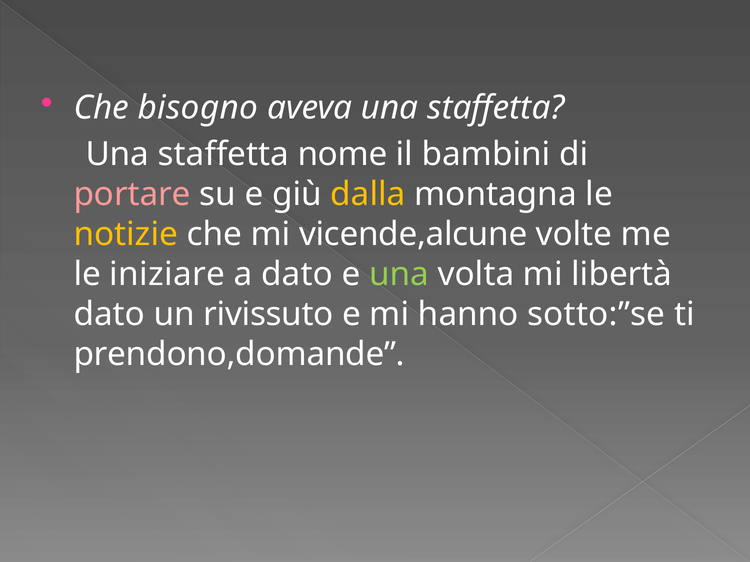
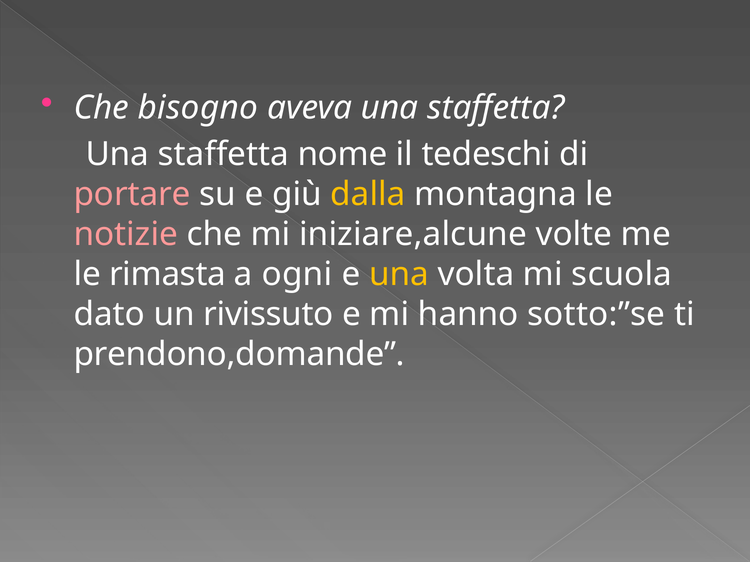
bambini: bambini -> tedeschi
notizie colour: yellow -> pink
vicende,alcune: vicende,alcune -> iniziare,alcune
iniziare: iniziare -> rimasta
a dato: dato -> ogni
una at (399, 275) colour: light green -> yellow
libertà: libertà -> scuola
